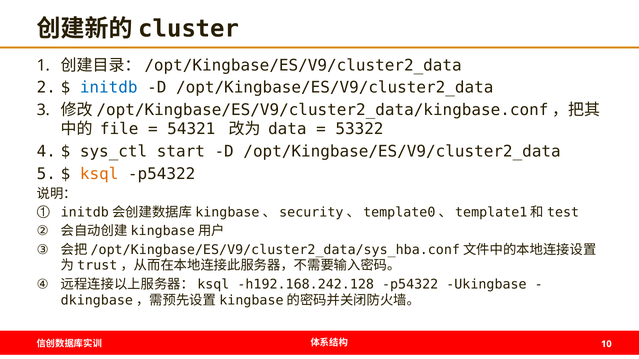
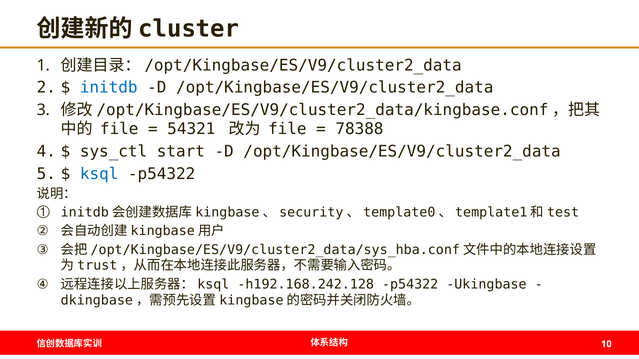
data at (287, 129): data -> file
53322: 53322 -> 78388
ksql colour: orange -> blue
